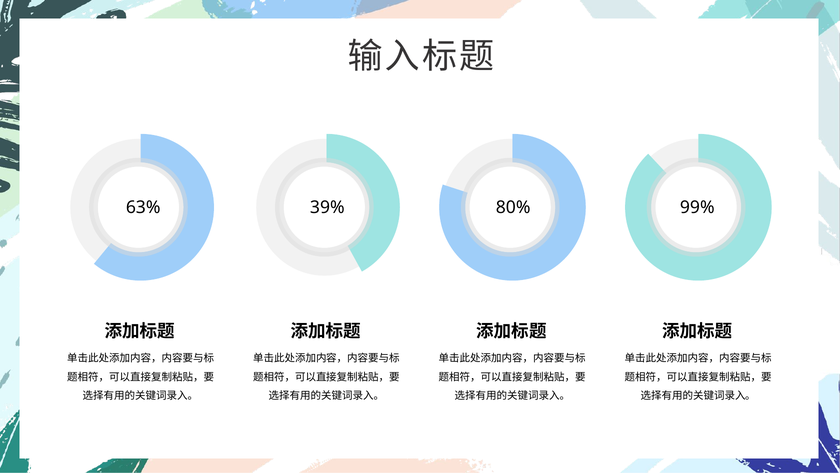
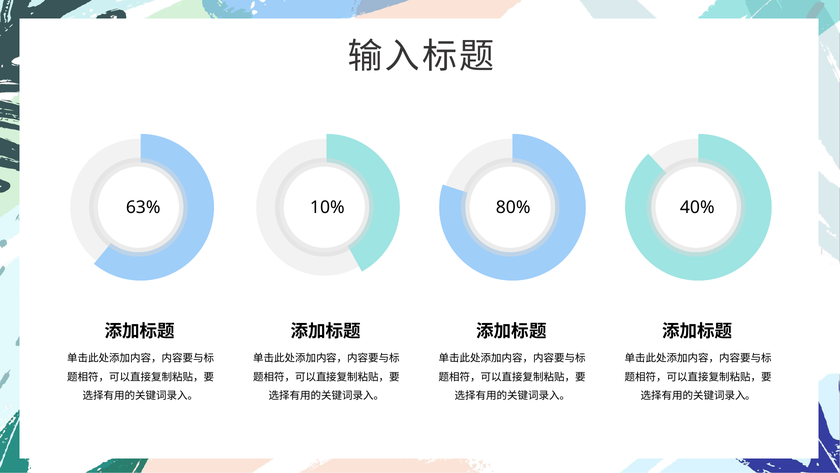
39%: 39% -> 10%
99%: 99% -> 40%
